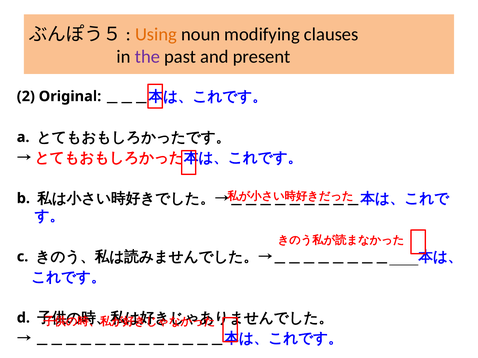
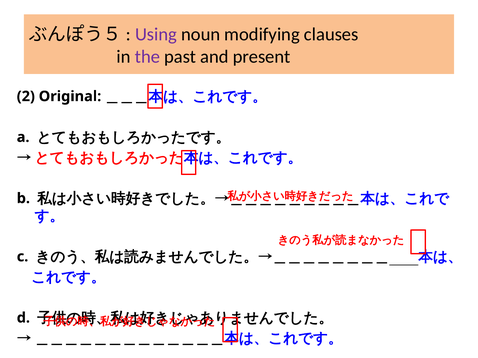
Using colour: orange -> purple
